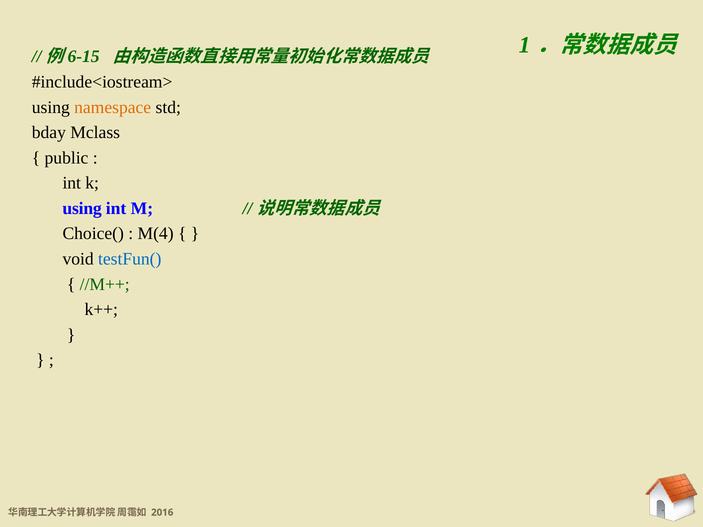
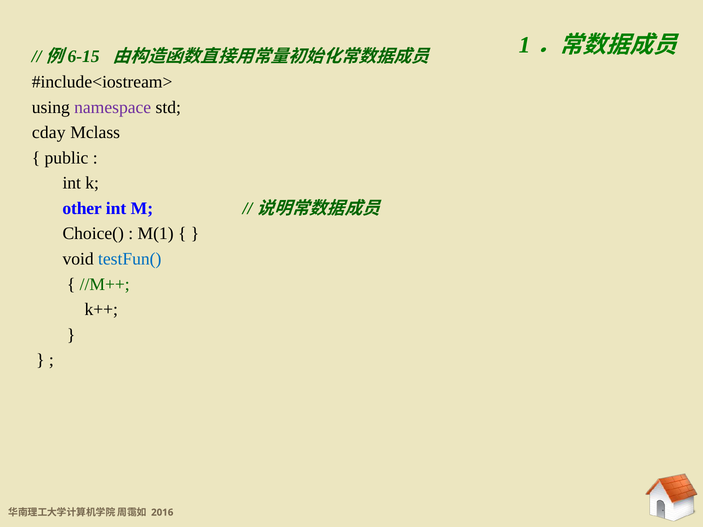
namespace colour: orange -> purple
bday: bday -> cday
using at (82, 208): using -> other
M(4: M(4 -> M(1
